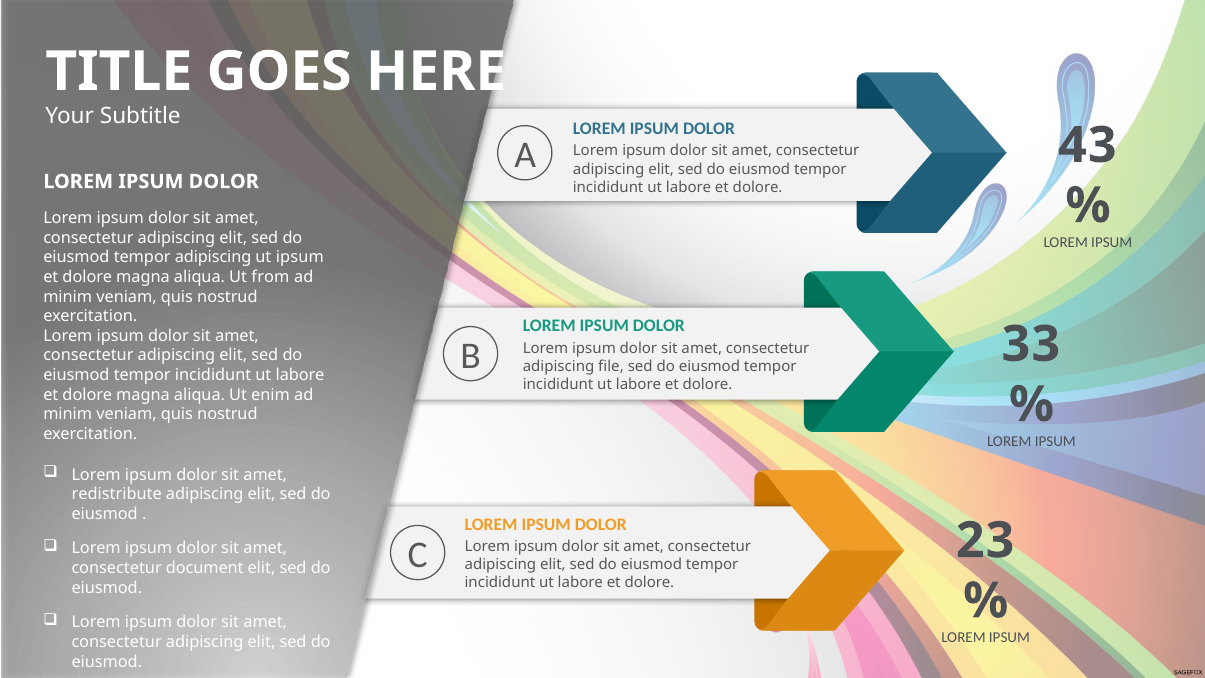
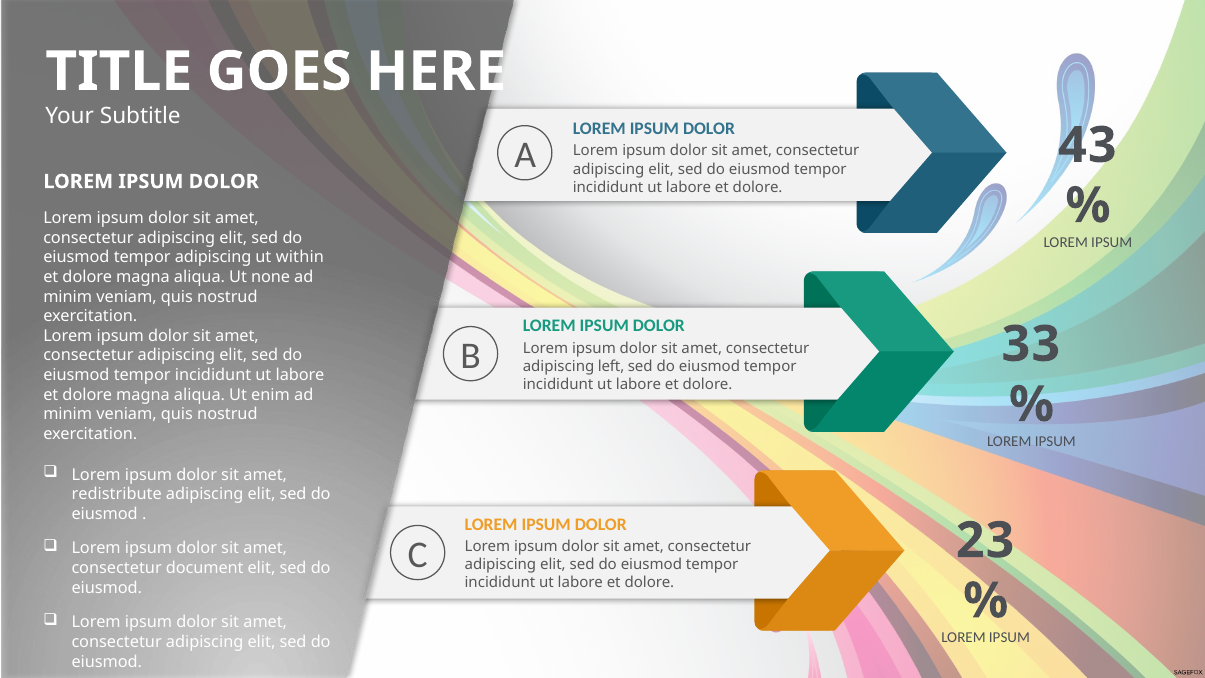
ut ipsum: ipsum -> within
from: from -> none
file: file -> left
